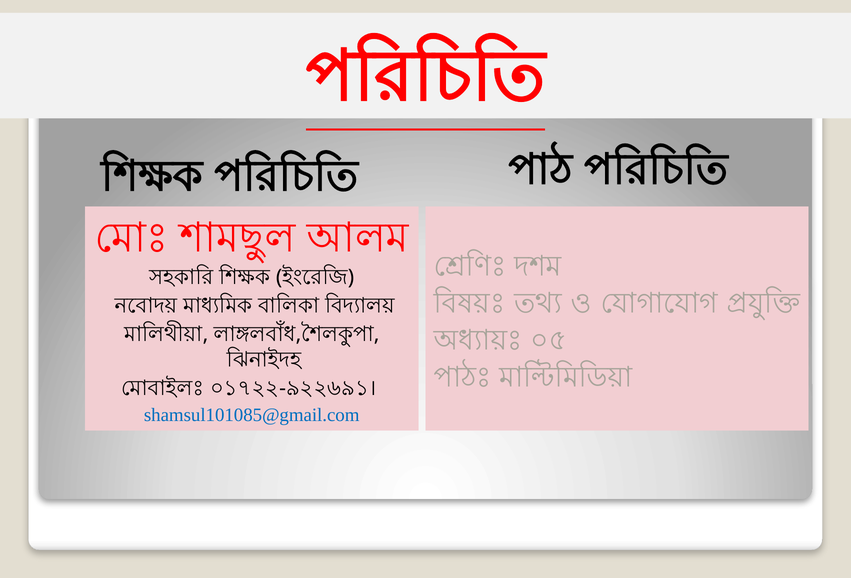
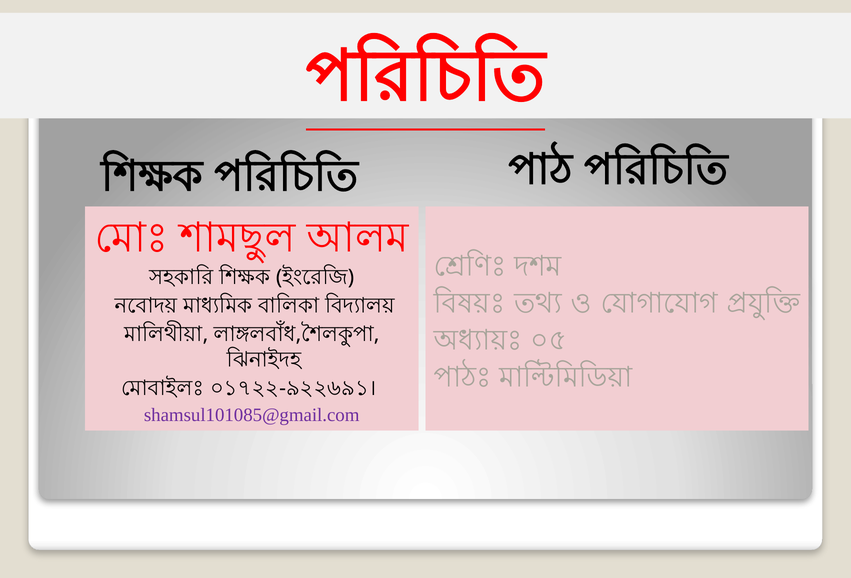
shamsul101085@gmail.com colour: blue -> purple
